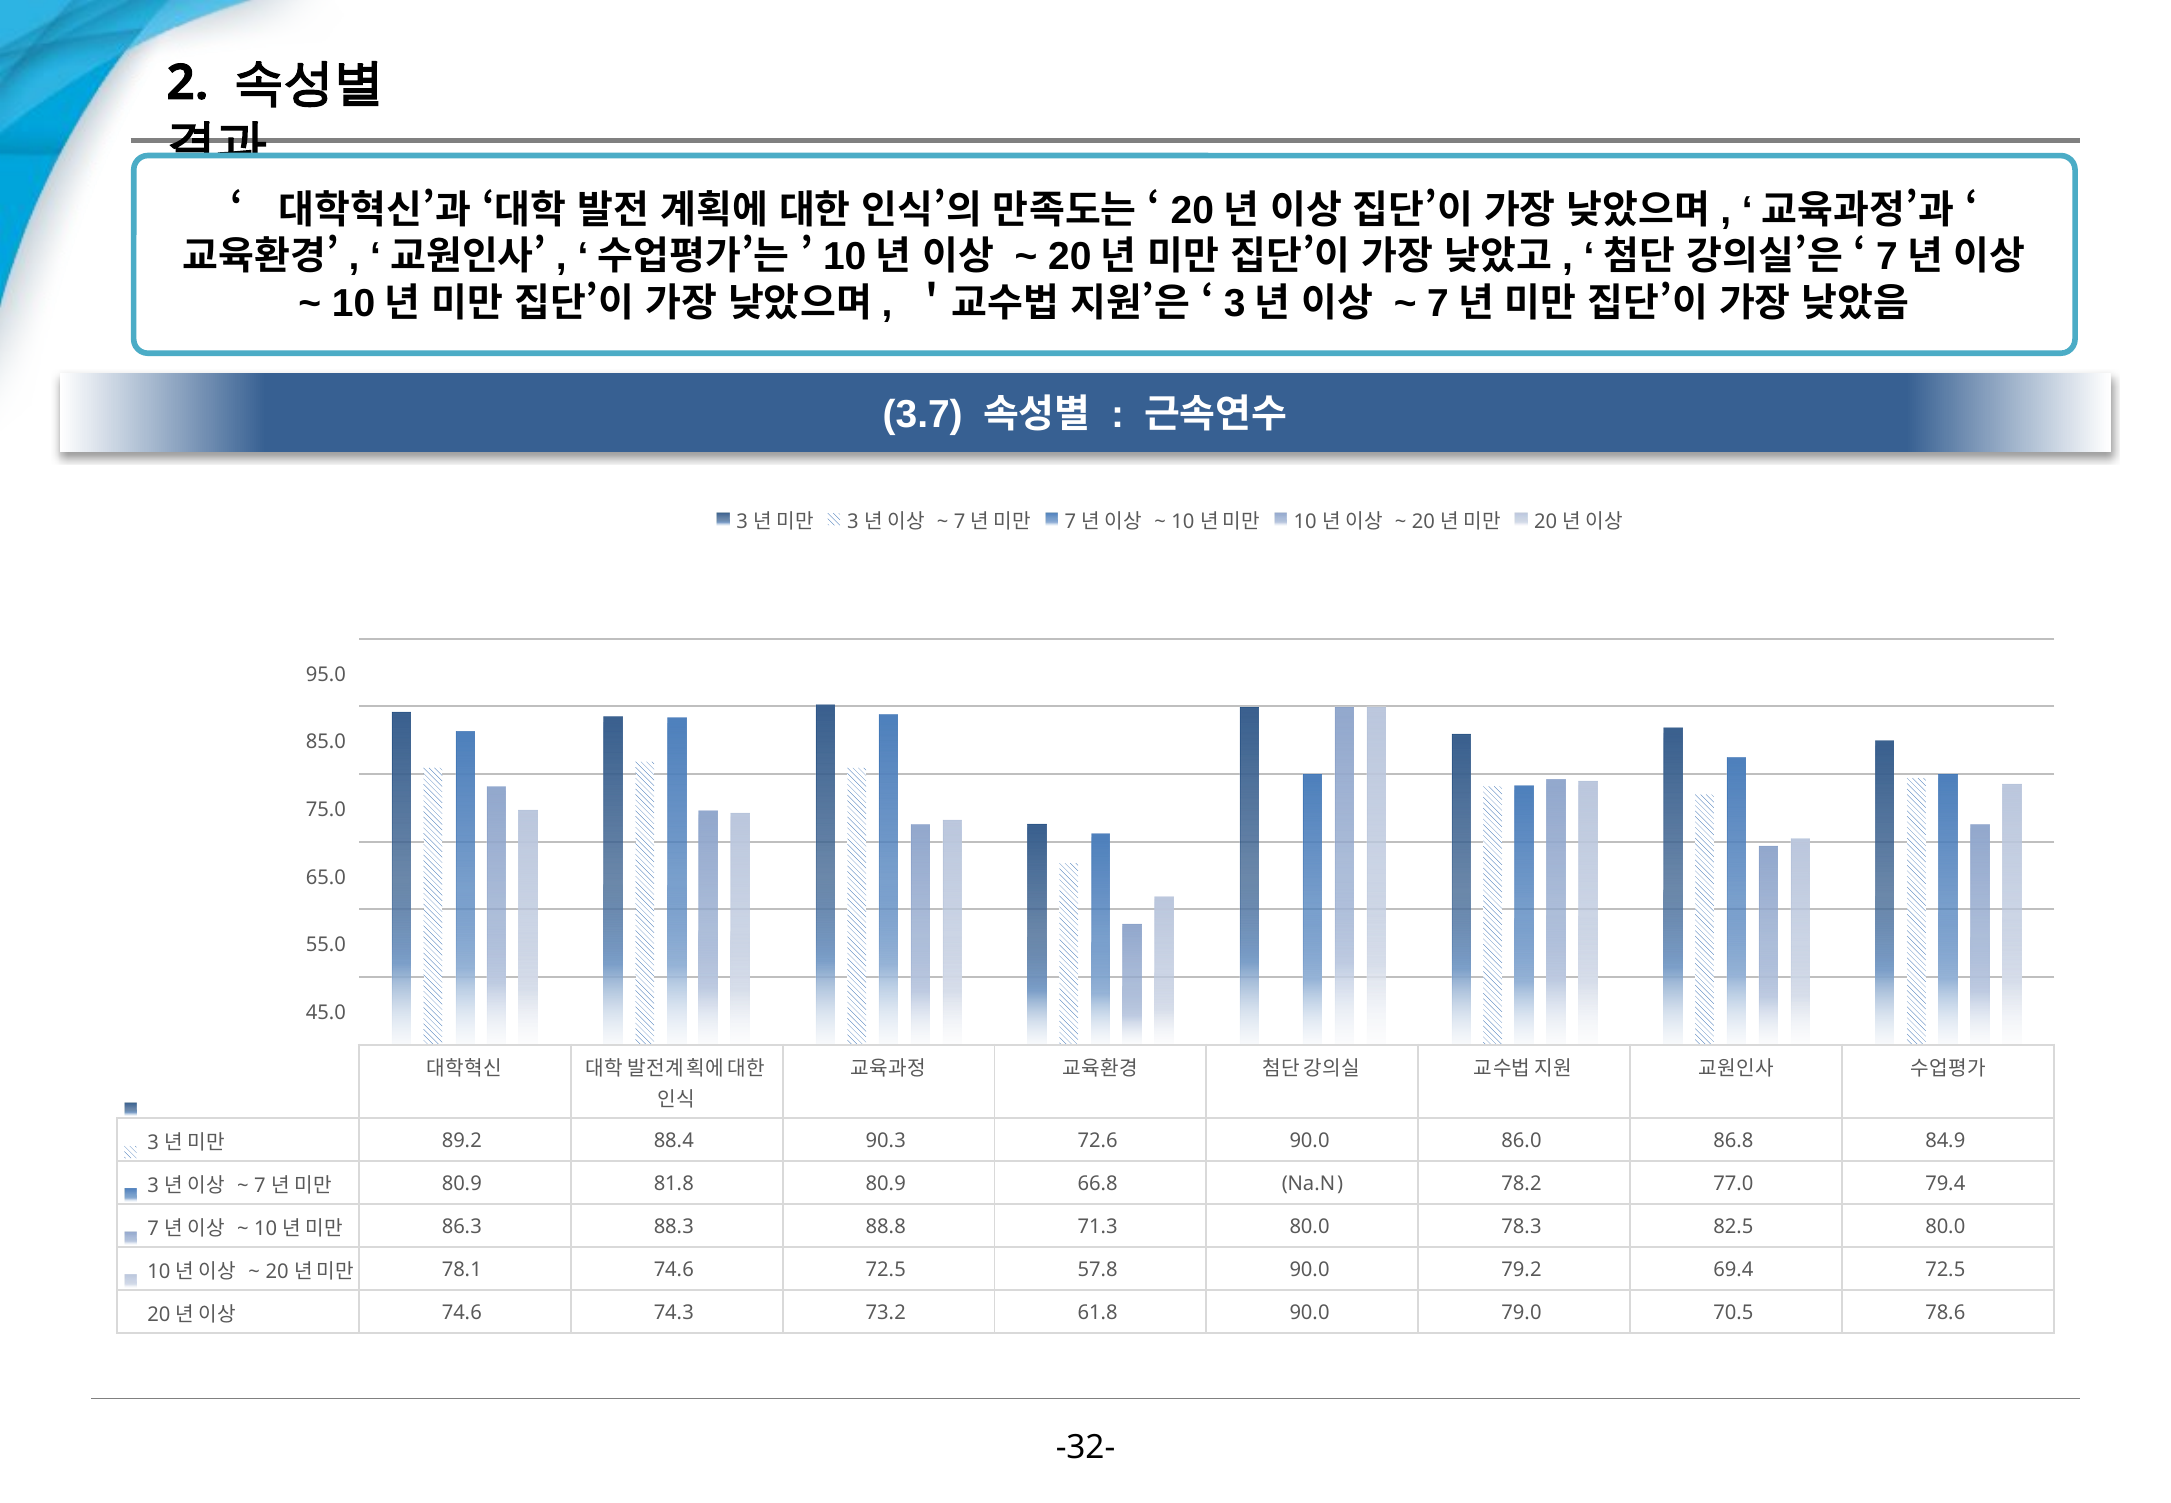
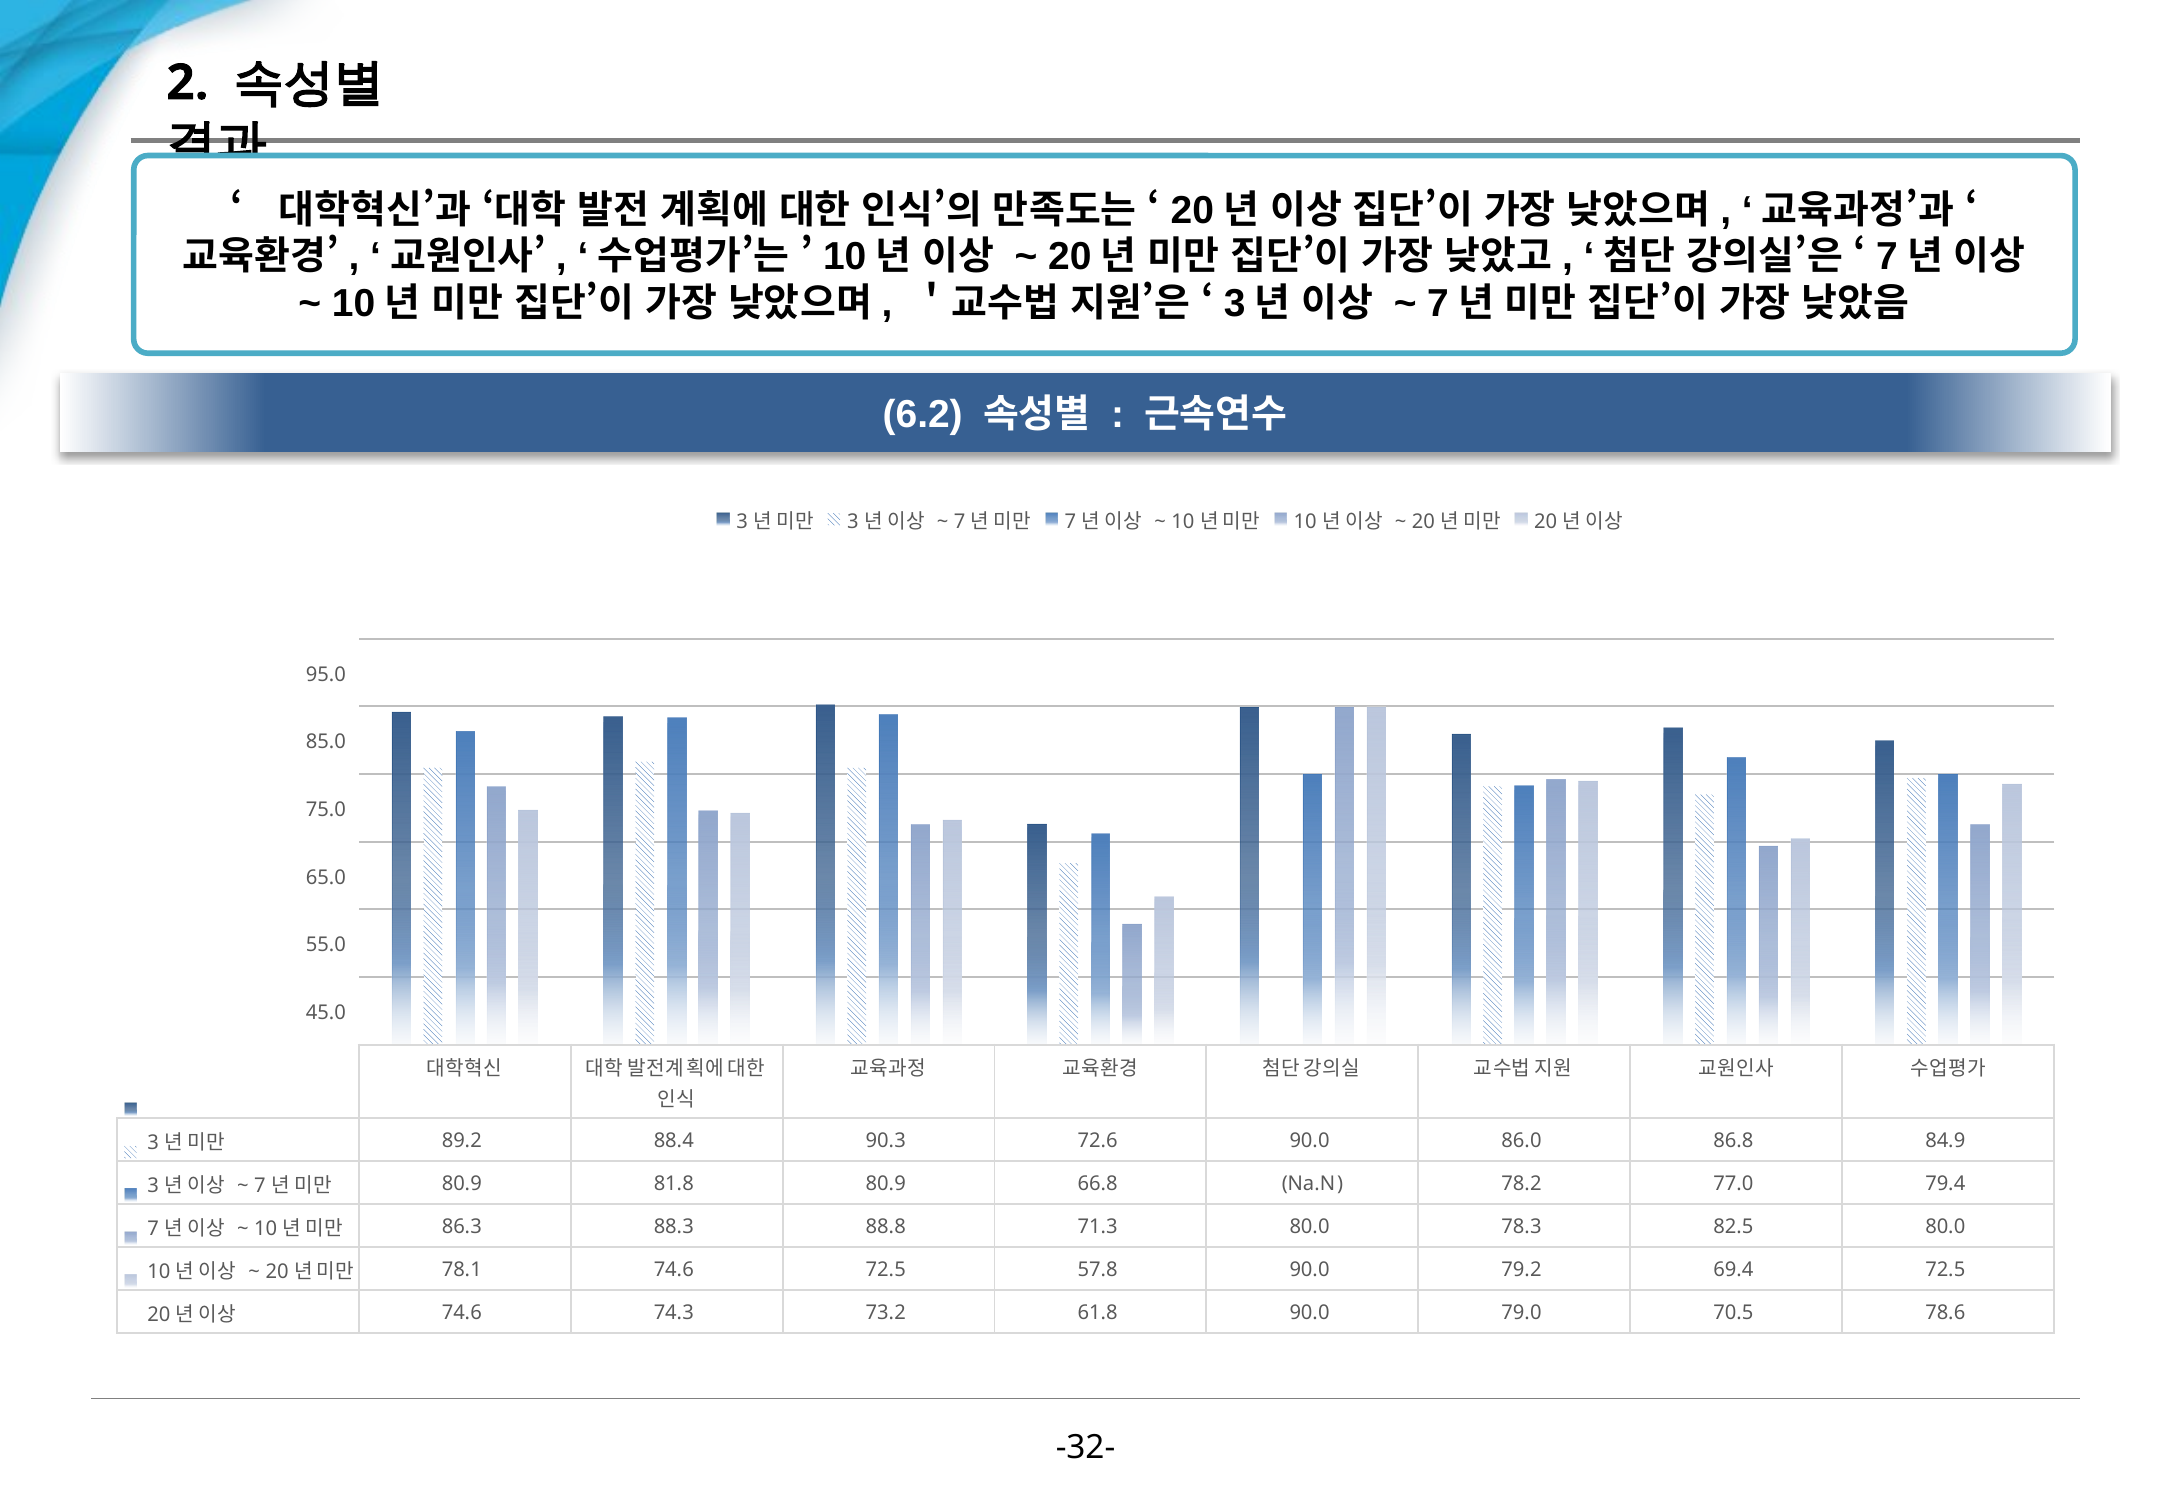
3.7: 3.7 -> 6.2
